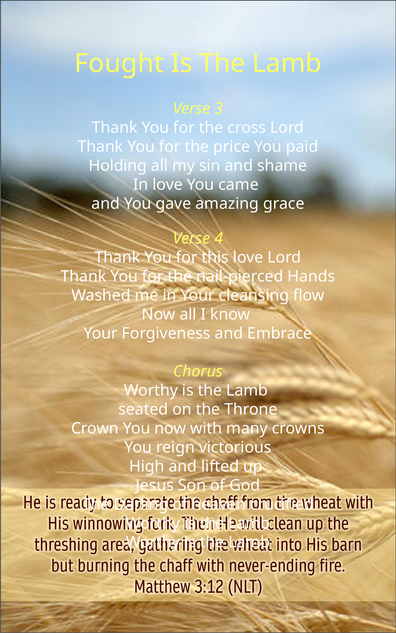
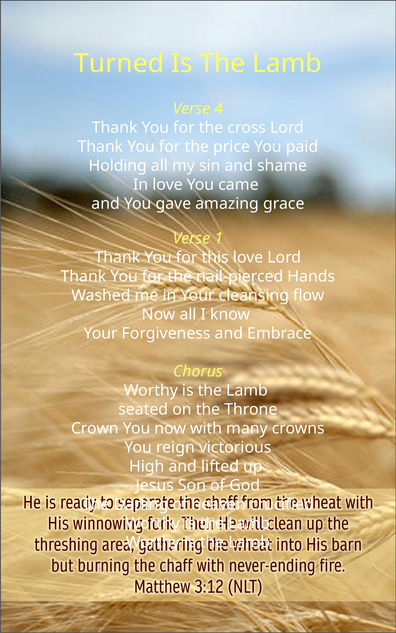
Fought: Fought -> Turned
3: 3 -> 4
4: 4 -> 1
